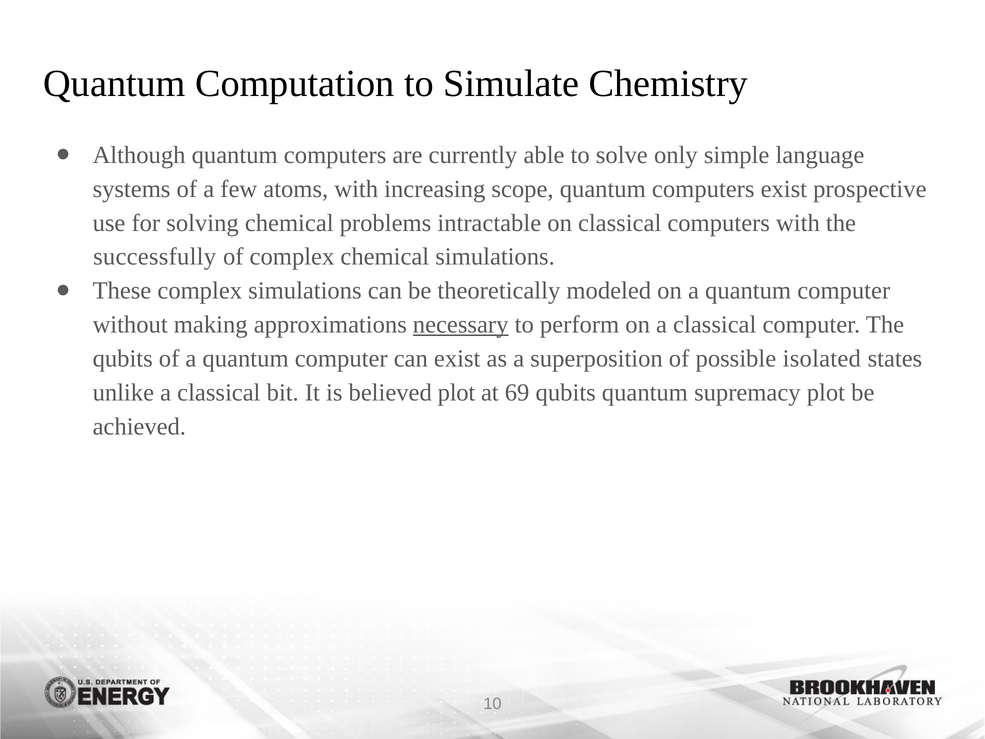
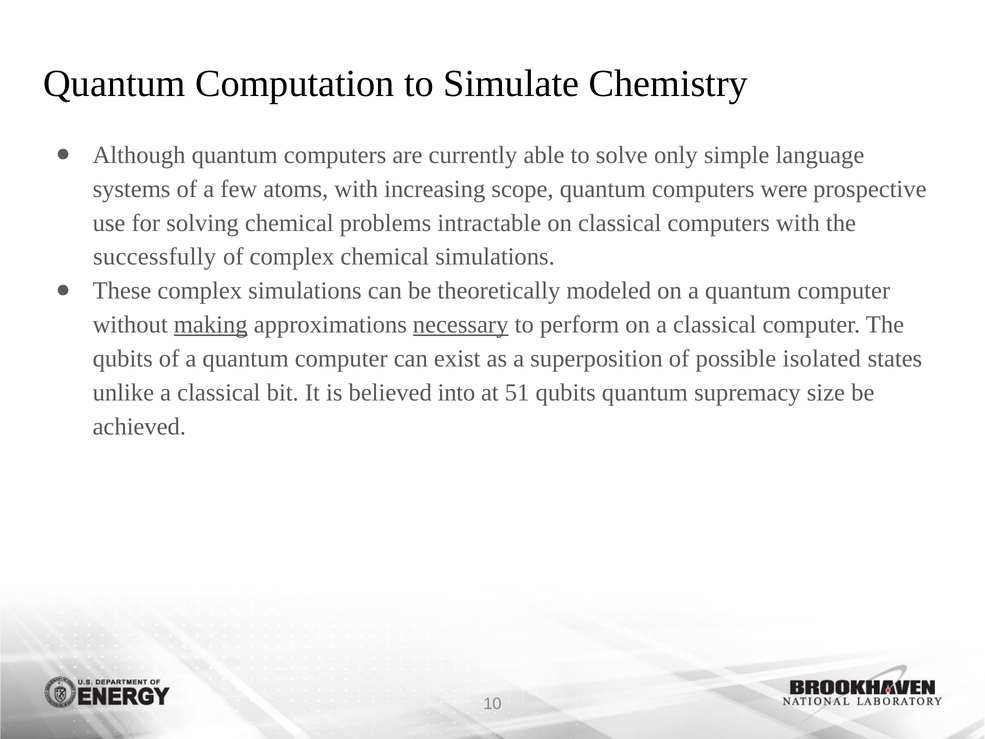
computers exist: exist -> were
making underline: none -> present
believed plot: plot -> into
69: 69 -> 51
supremacy plot: plot -> size
